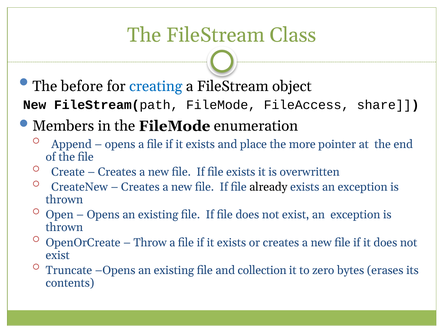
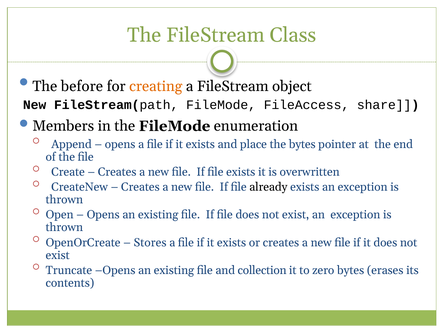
creating colour: blue -> orange
the more: more -> bytes
Throw: Throw -> Stores
